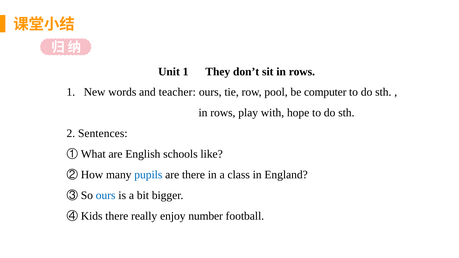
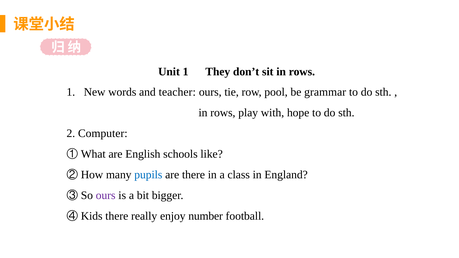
computer: computer -> grammar
Sentences: Sentences -> Computer
ours at (106, 196) colour: blue -> purple
